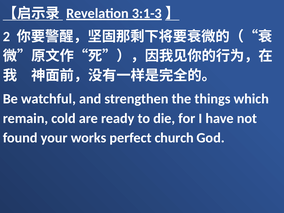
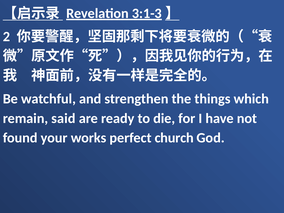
cold: cold -> said
